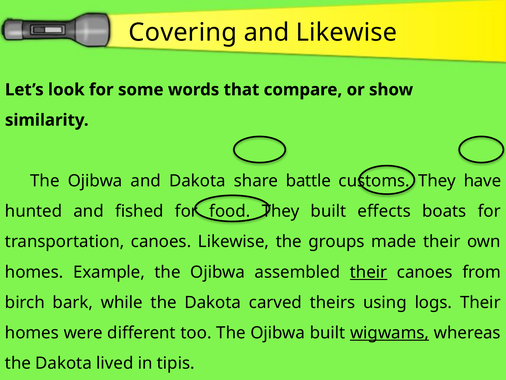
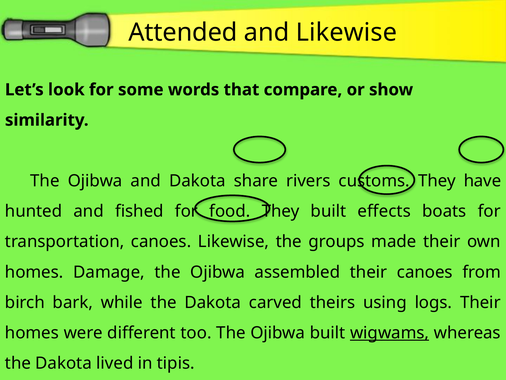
Covering: Covering -> Attended
battle: battle -> rivers
Example: Example -> Damage
their at (369, 272) underline: present -> none
